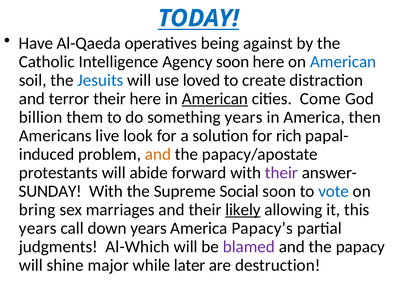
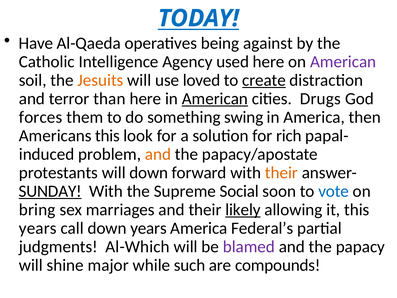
Agency soon: soon -> used
American at (343, 62) colour: blue -> purple
Jesuits colour: blue -> orange
create underline: none -> present
terror their: their -> than
Come: Come -> Drugs
billion: billion -> forces
something years: years -> swing
Americans live: live -> this
will abide: abide -> down
their at (281, 173) colour: purple -> orange
SUNDAY underline: none -> present
Papacy’s: Papacy’s -> Federal’s
later: later -> such
destruction: destruction -> compounds
